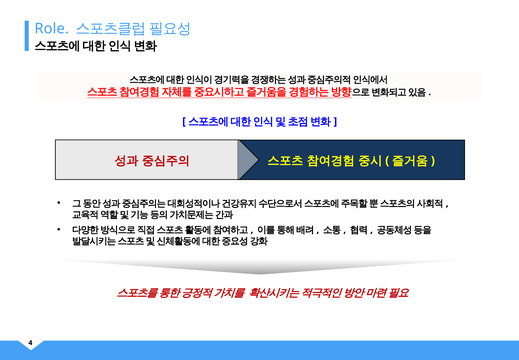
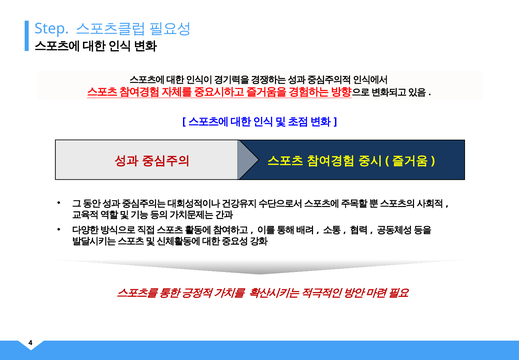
Role: Role -> Step
